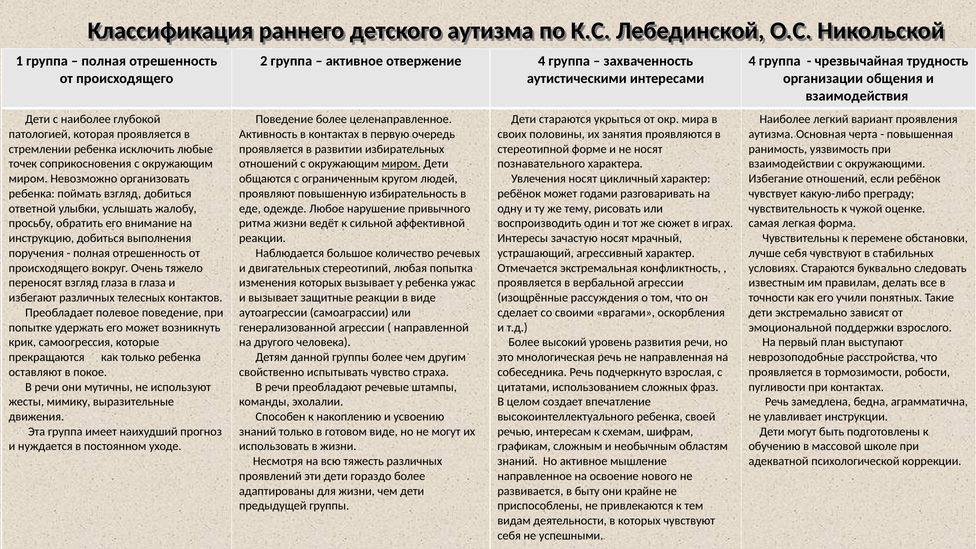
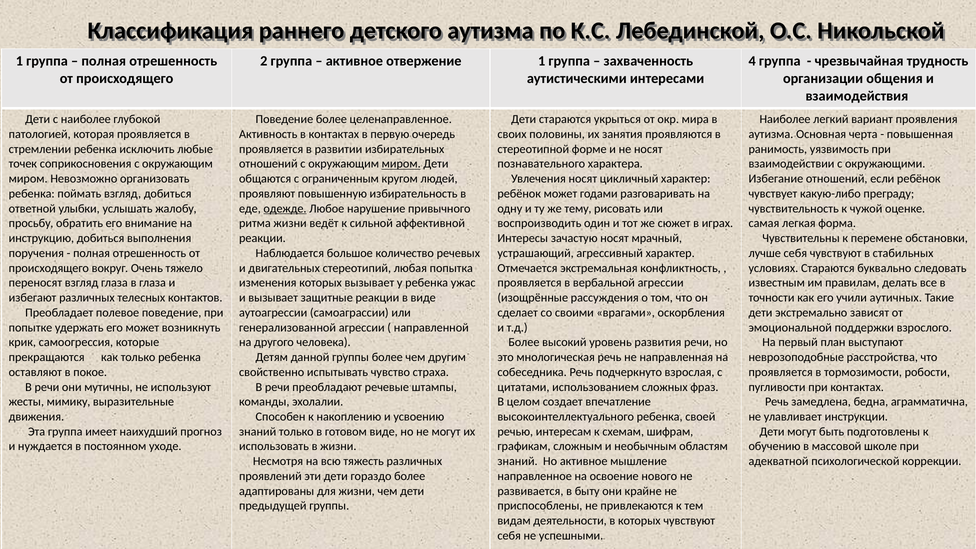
отвержение 4: 4 -> 1
одежде underline: none -> present
понятных: понятных -> аутичных
